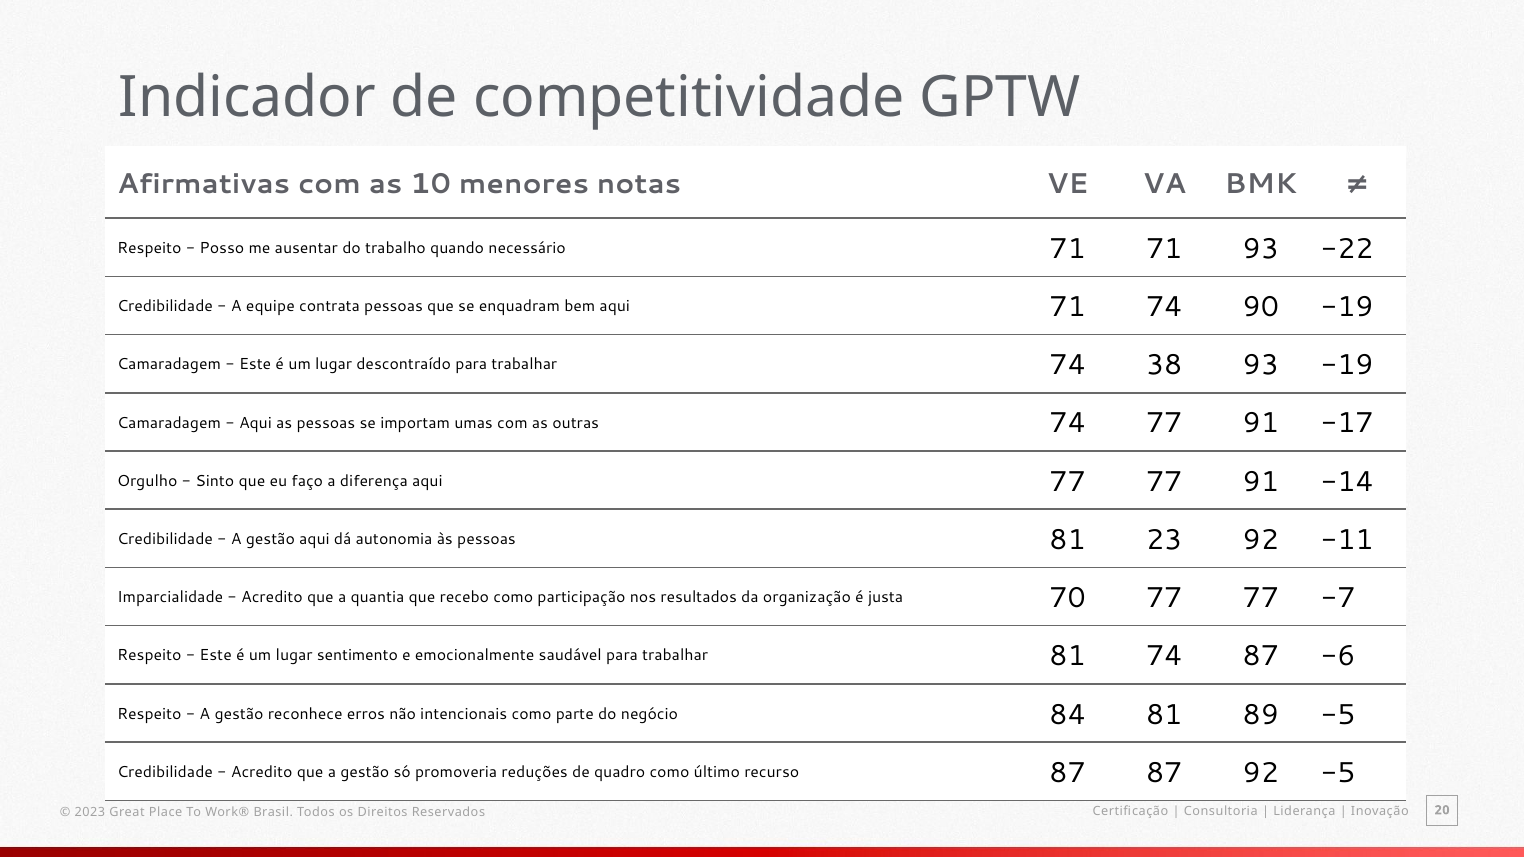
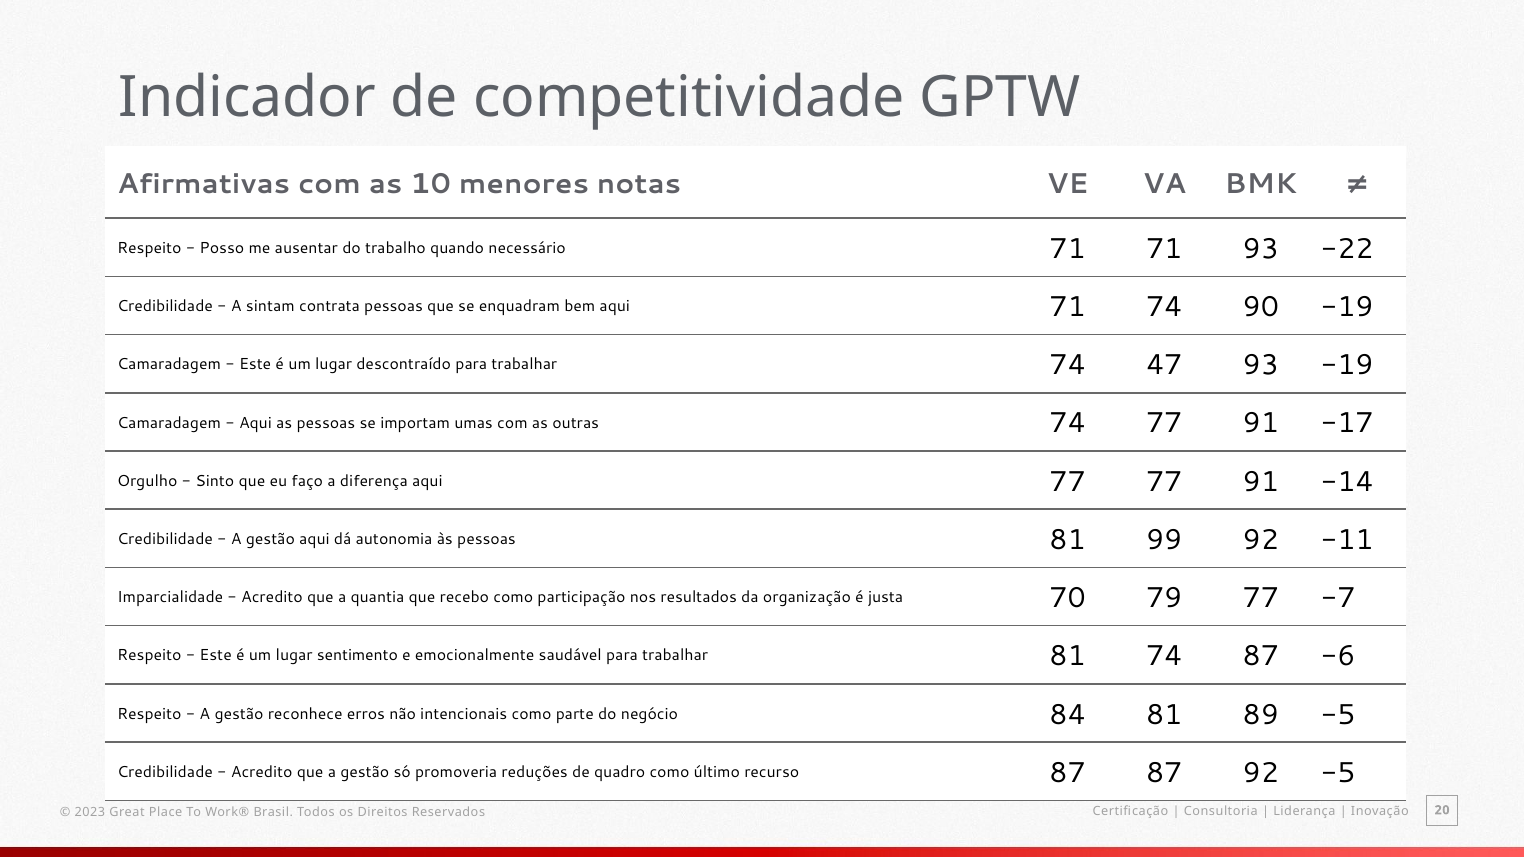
equipe: equipe -> sintam
38: 38 -> 47
23: 23 -> 99
70 77: 77 -> 79
